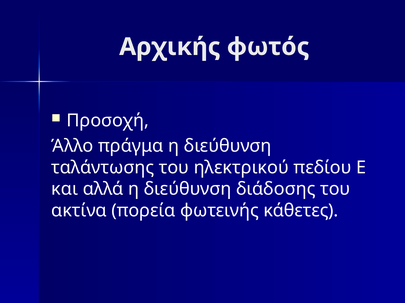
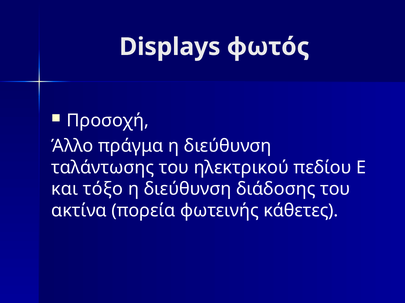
Αρχικής: Αρχικής -> Displays
αλλά: αλλά -> τόξο
